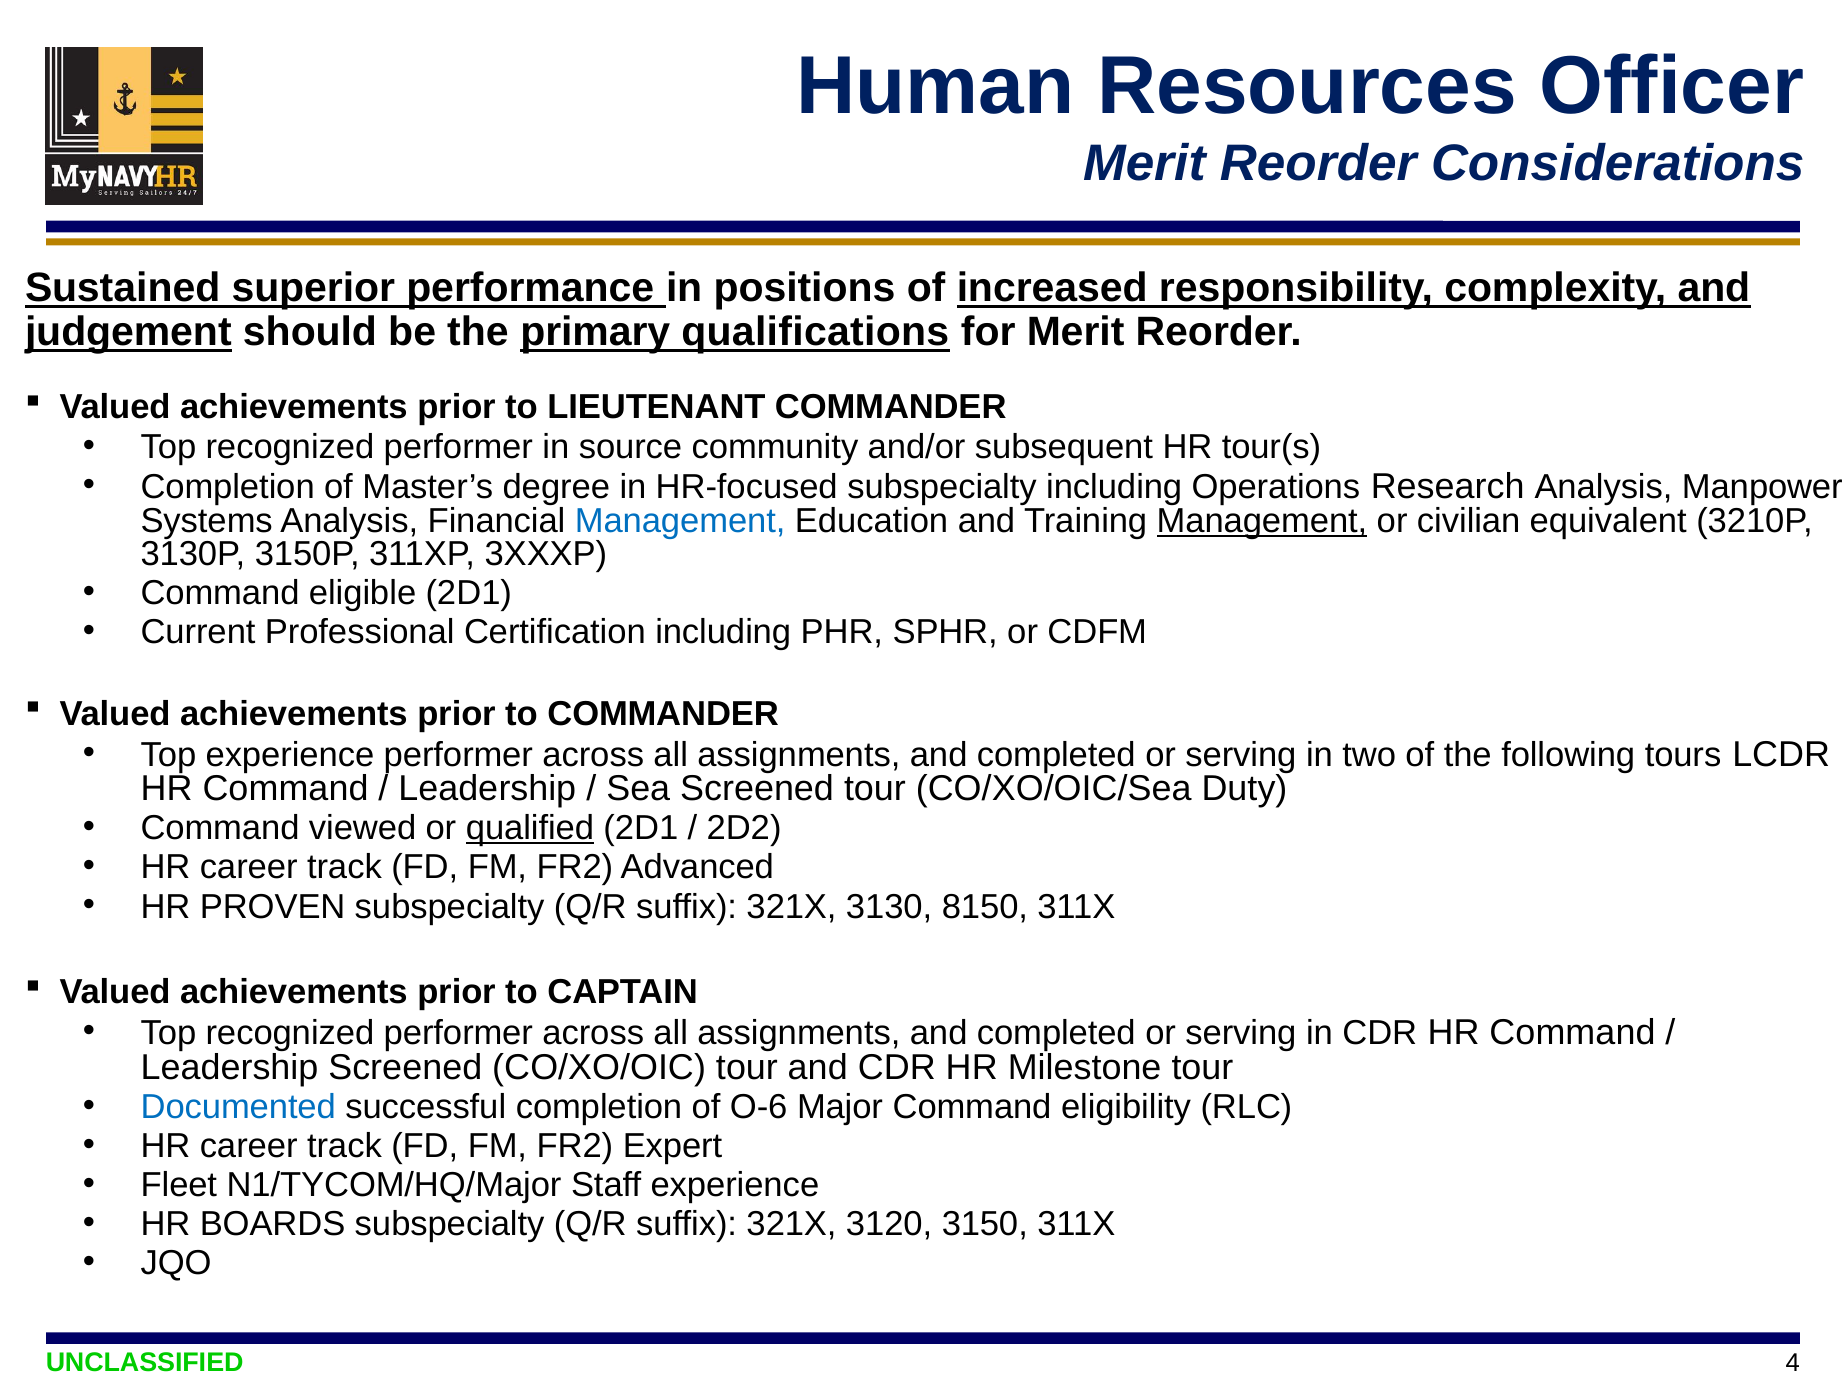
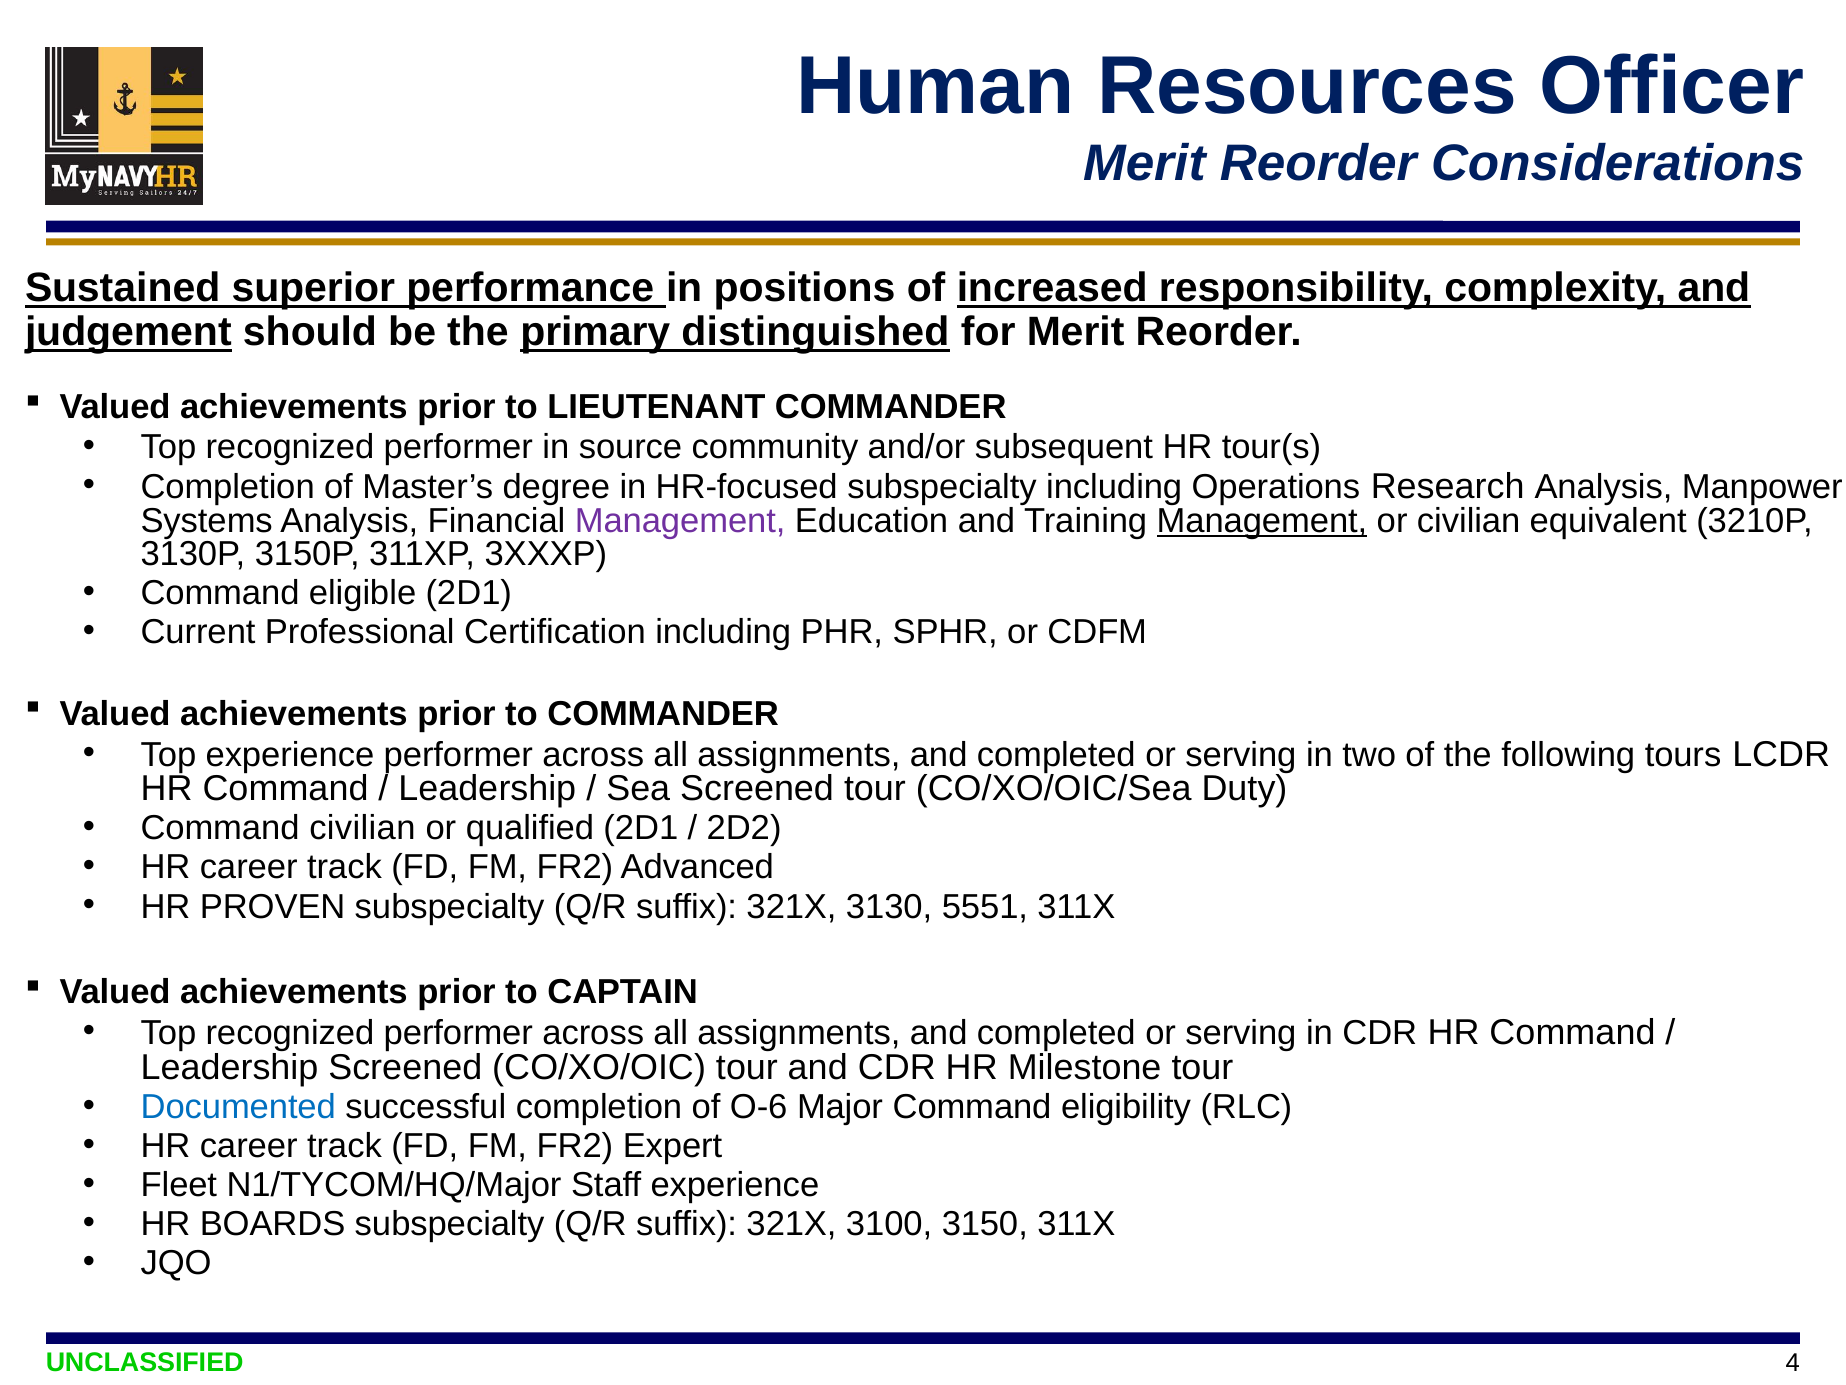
qualifications: qualifications -> distinguished
Management at (680, 521) colour: blue -> purple
Command viewed: viewed -> civilian
qualified underline: present -> none
8150: 8150 -> 5551
3120: 3120 -> 3100
